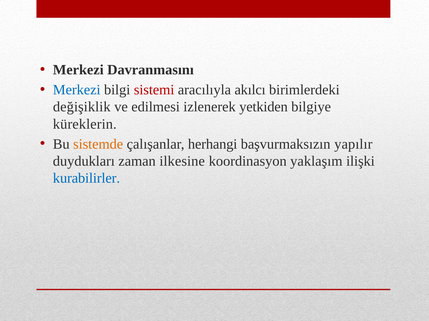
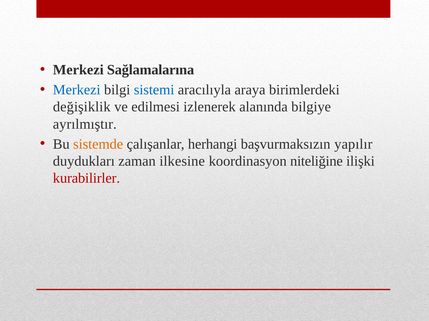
Davranmasını: Davranmasını -> Sağlamalarına
sistemi colour: red -> blue
akılcı: akılcı -> araya
yetkiden: yetkiden -> alanında
küreklerin: küreklerin -> ayrılmıştır
yaklaşım: yaklaşım -> niteliğine
kurabilirler colour: blue -> red
